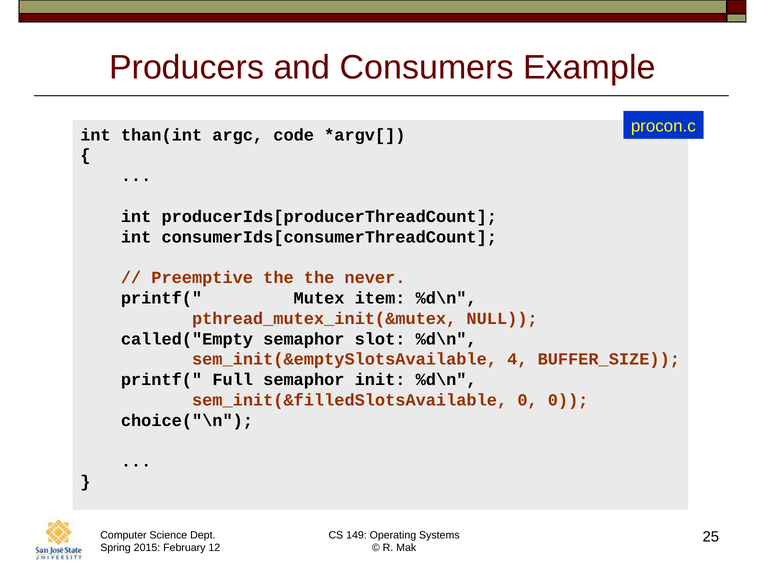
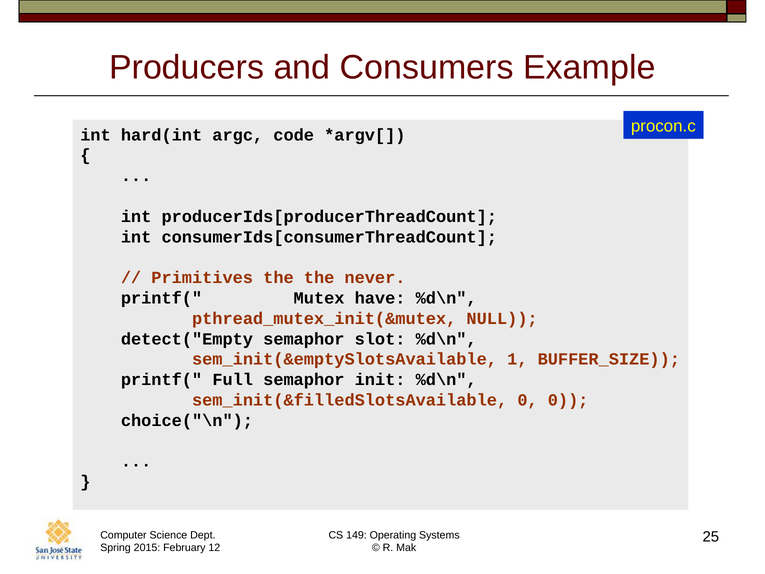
than(int: than(int -> hard(int
Preemptive: Preemptive -> Primitives
item: item -> have
called("Empty: called("Empty -> detect("Empty
4: 4 -> 1
